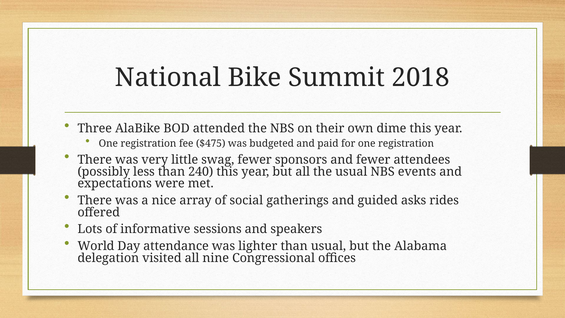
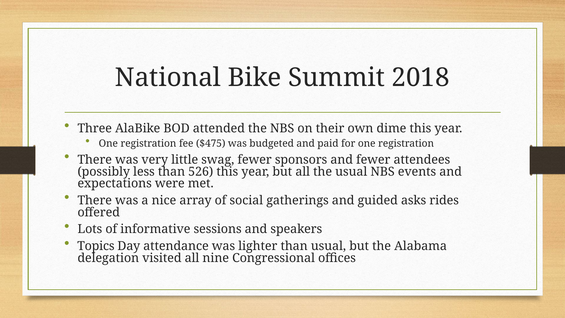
240: 240 -> 526
World: World -> Topics
